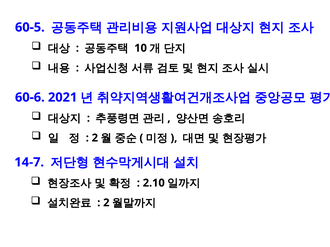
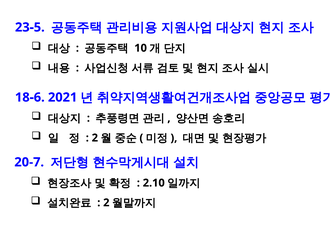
60-5: 60-5 -> 23-5
60-6: 60-6 -> 18-6
14-7: 14-7 -> 20-7
